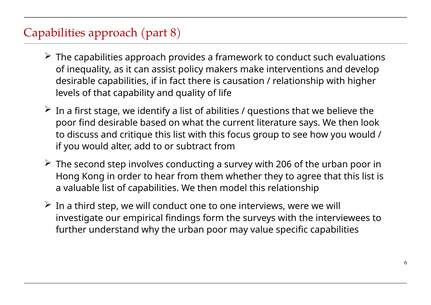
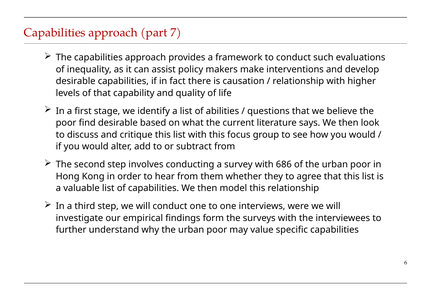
8: 8 -> 7
206: 206 -> 686
